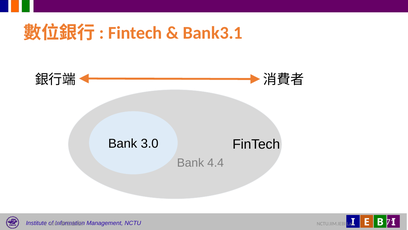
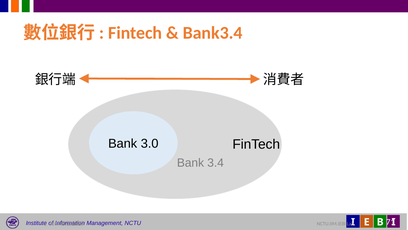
Bank3.1: Bank3.1 -> Bank3.4
4.4: 4.4 -> 3.4
